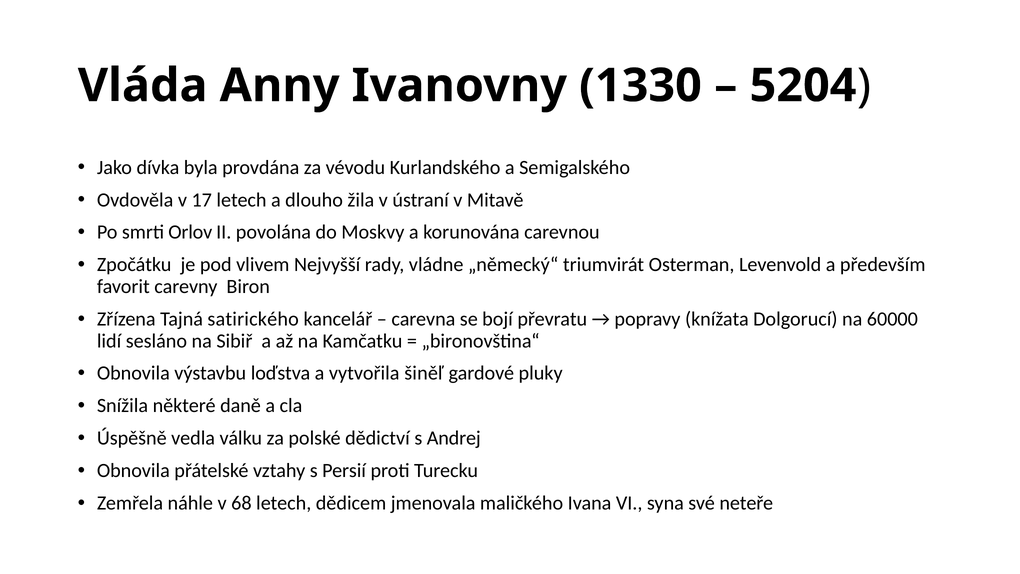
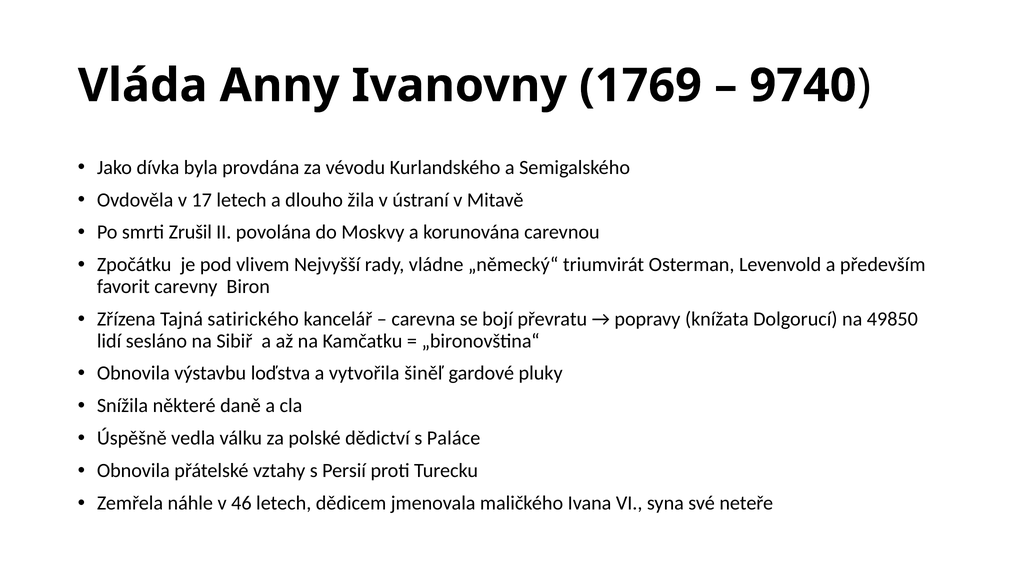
1330: 1330 -> 1769
5204: 5204 -> 9740
Orlov: Orlov -> Zrušil
60000: 60000 -> 49850
Andrej: Andrej -> Paláce
68: 68 -> 46
